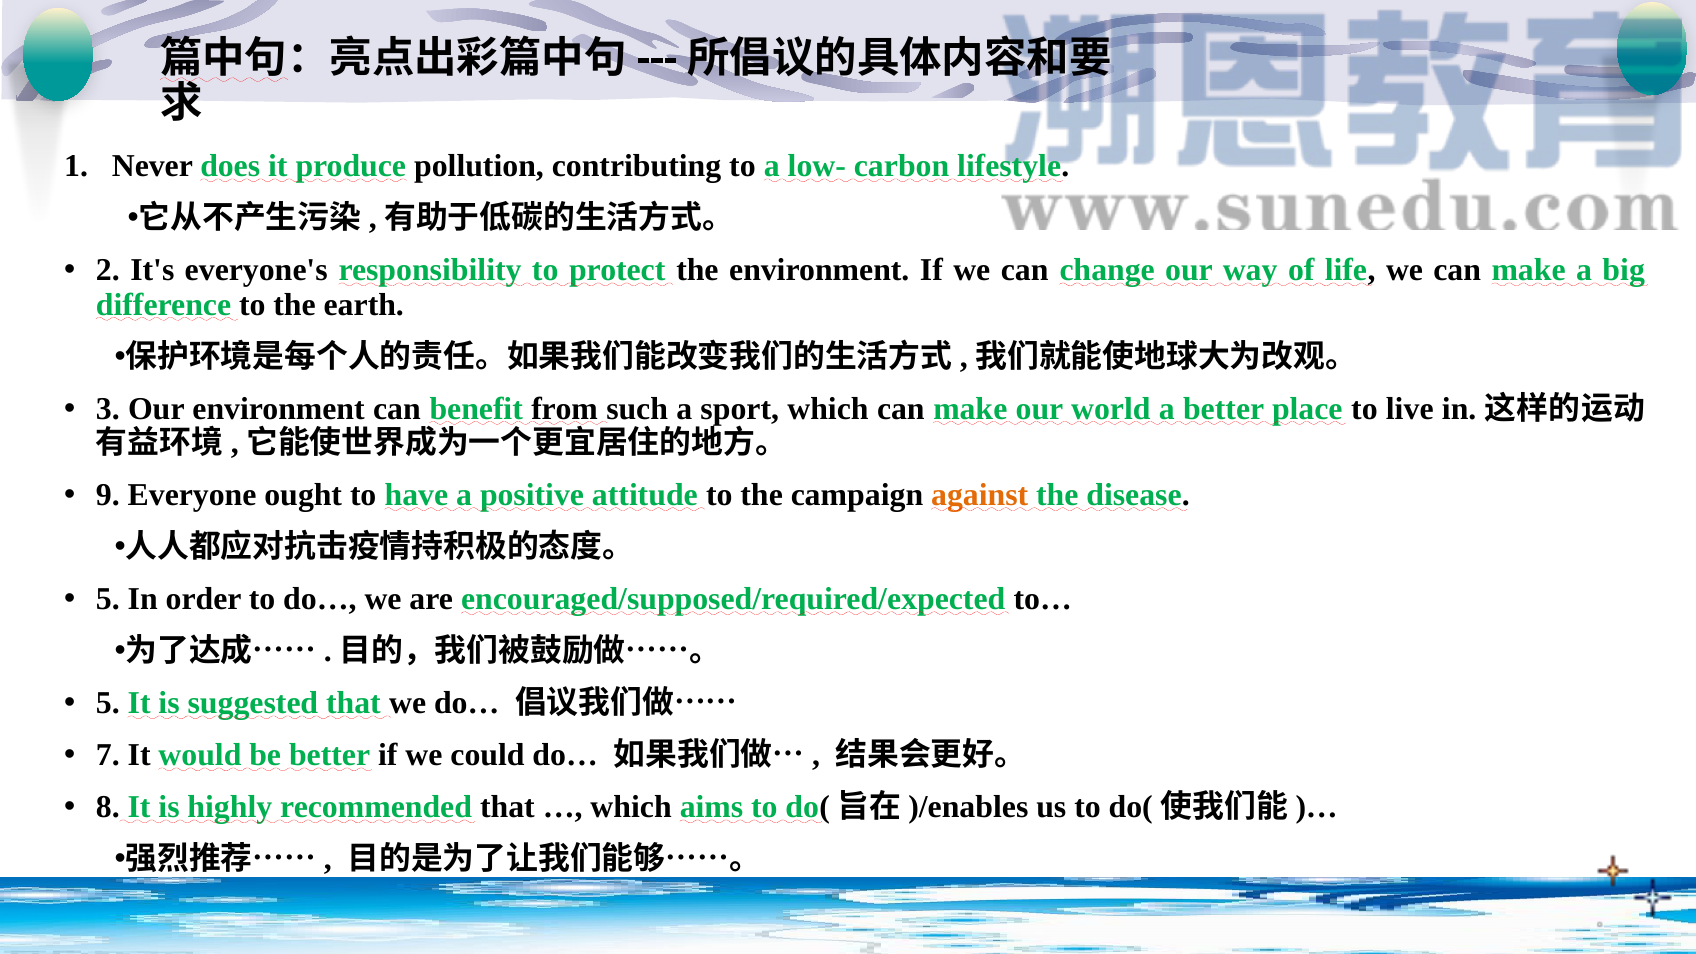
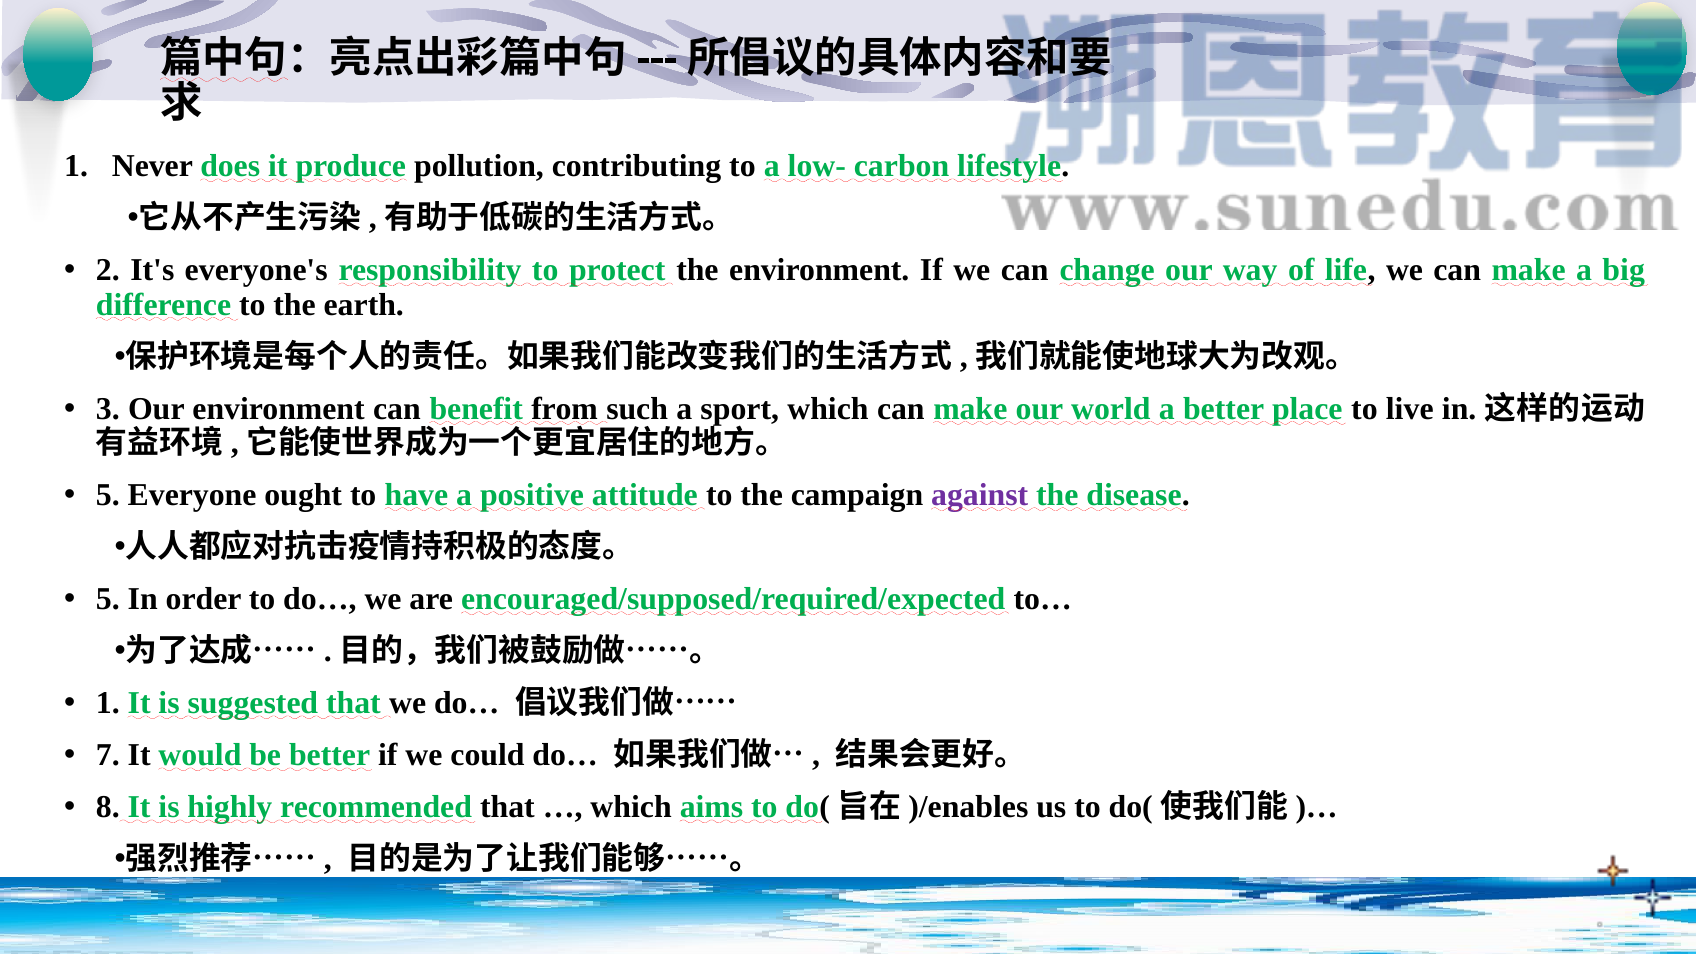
9 at (108, 495): 9 -> 5
against colour: orange -> purple
5 at (108, 703): 5 -> 1
